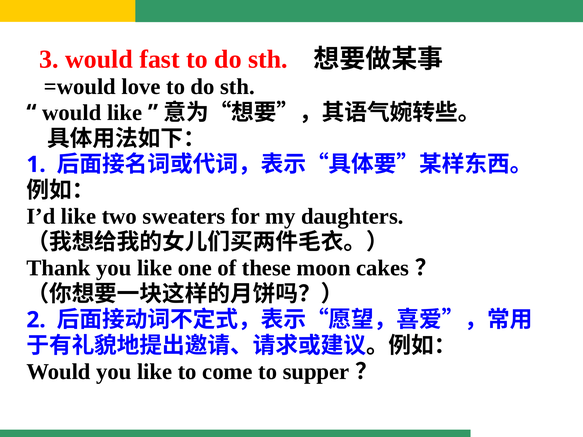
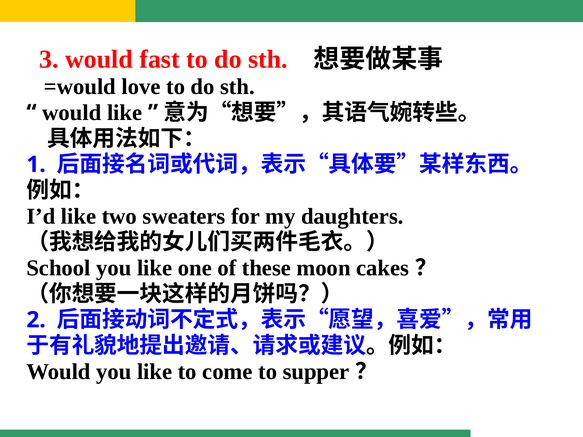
Thank: Thank -> School
